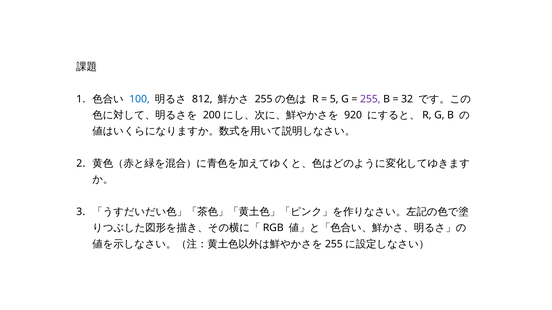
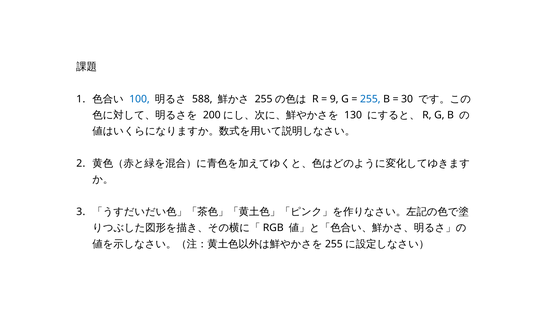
812: 812 -> 588
5: 5 -> 9
255 colour: purple -> blue
32: 32 -> 30
920: 920 -> 130
